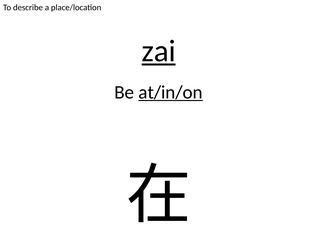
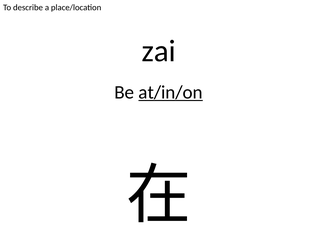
zai underline: present -> none
